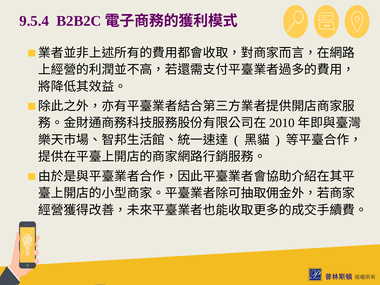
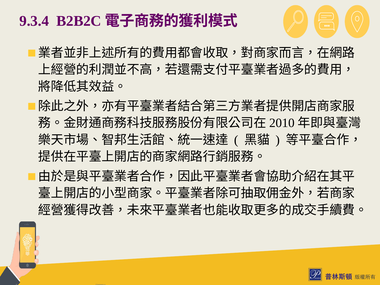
9.5.4: 9.5.4 -> 9.3.4
